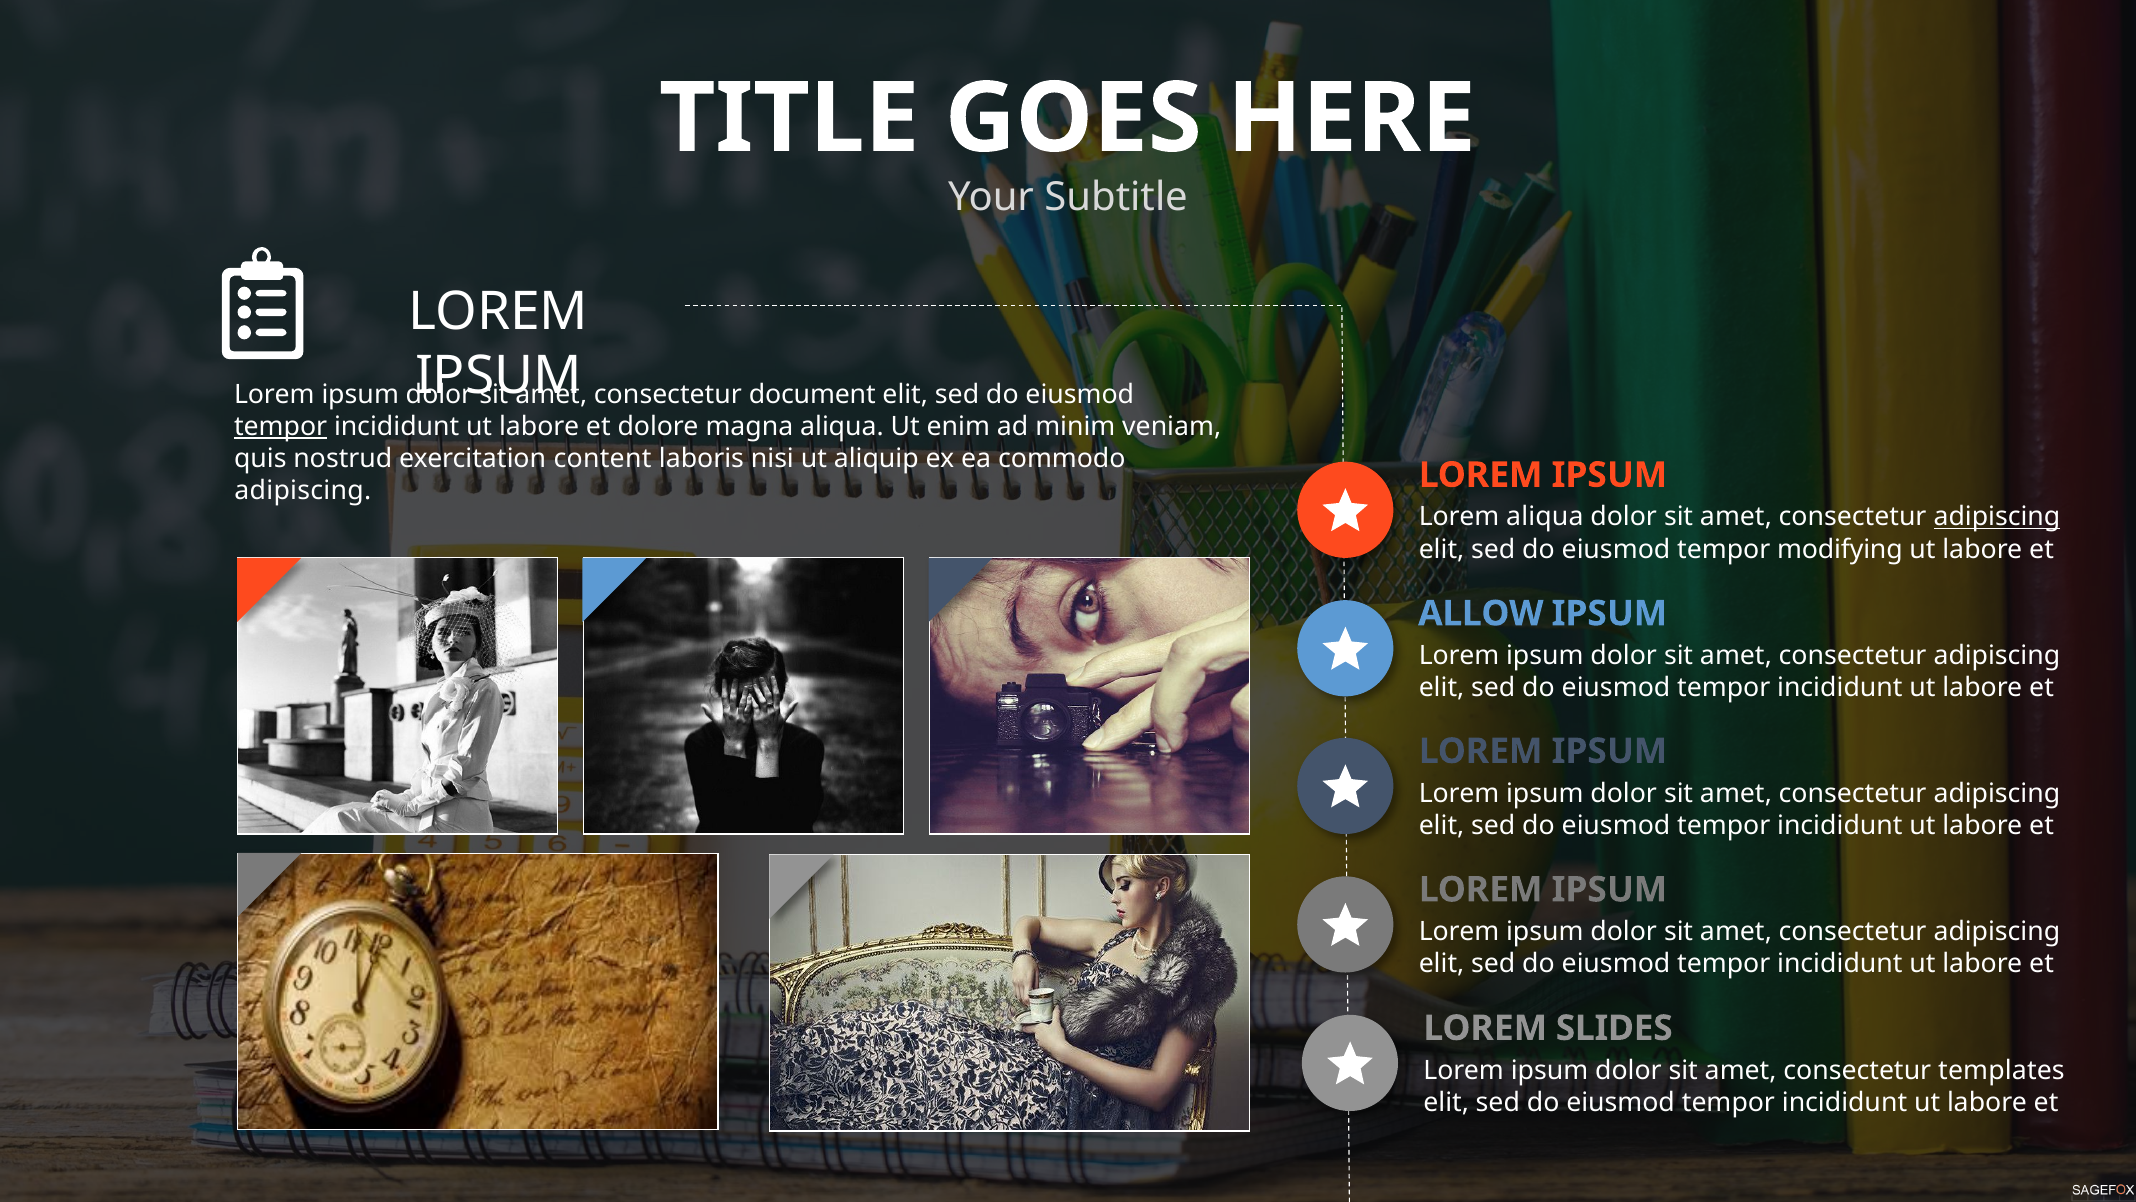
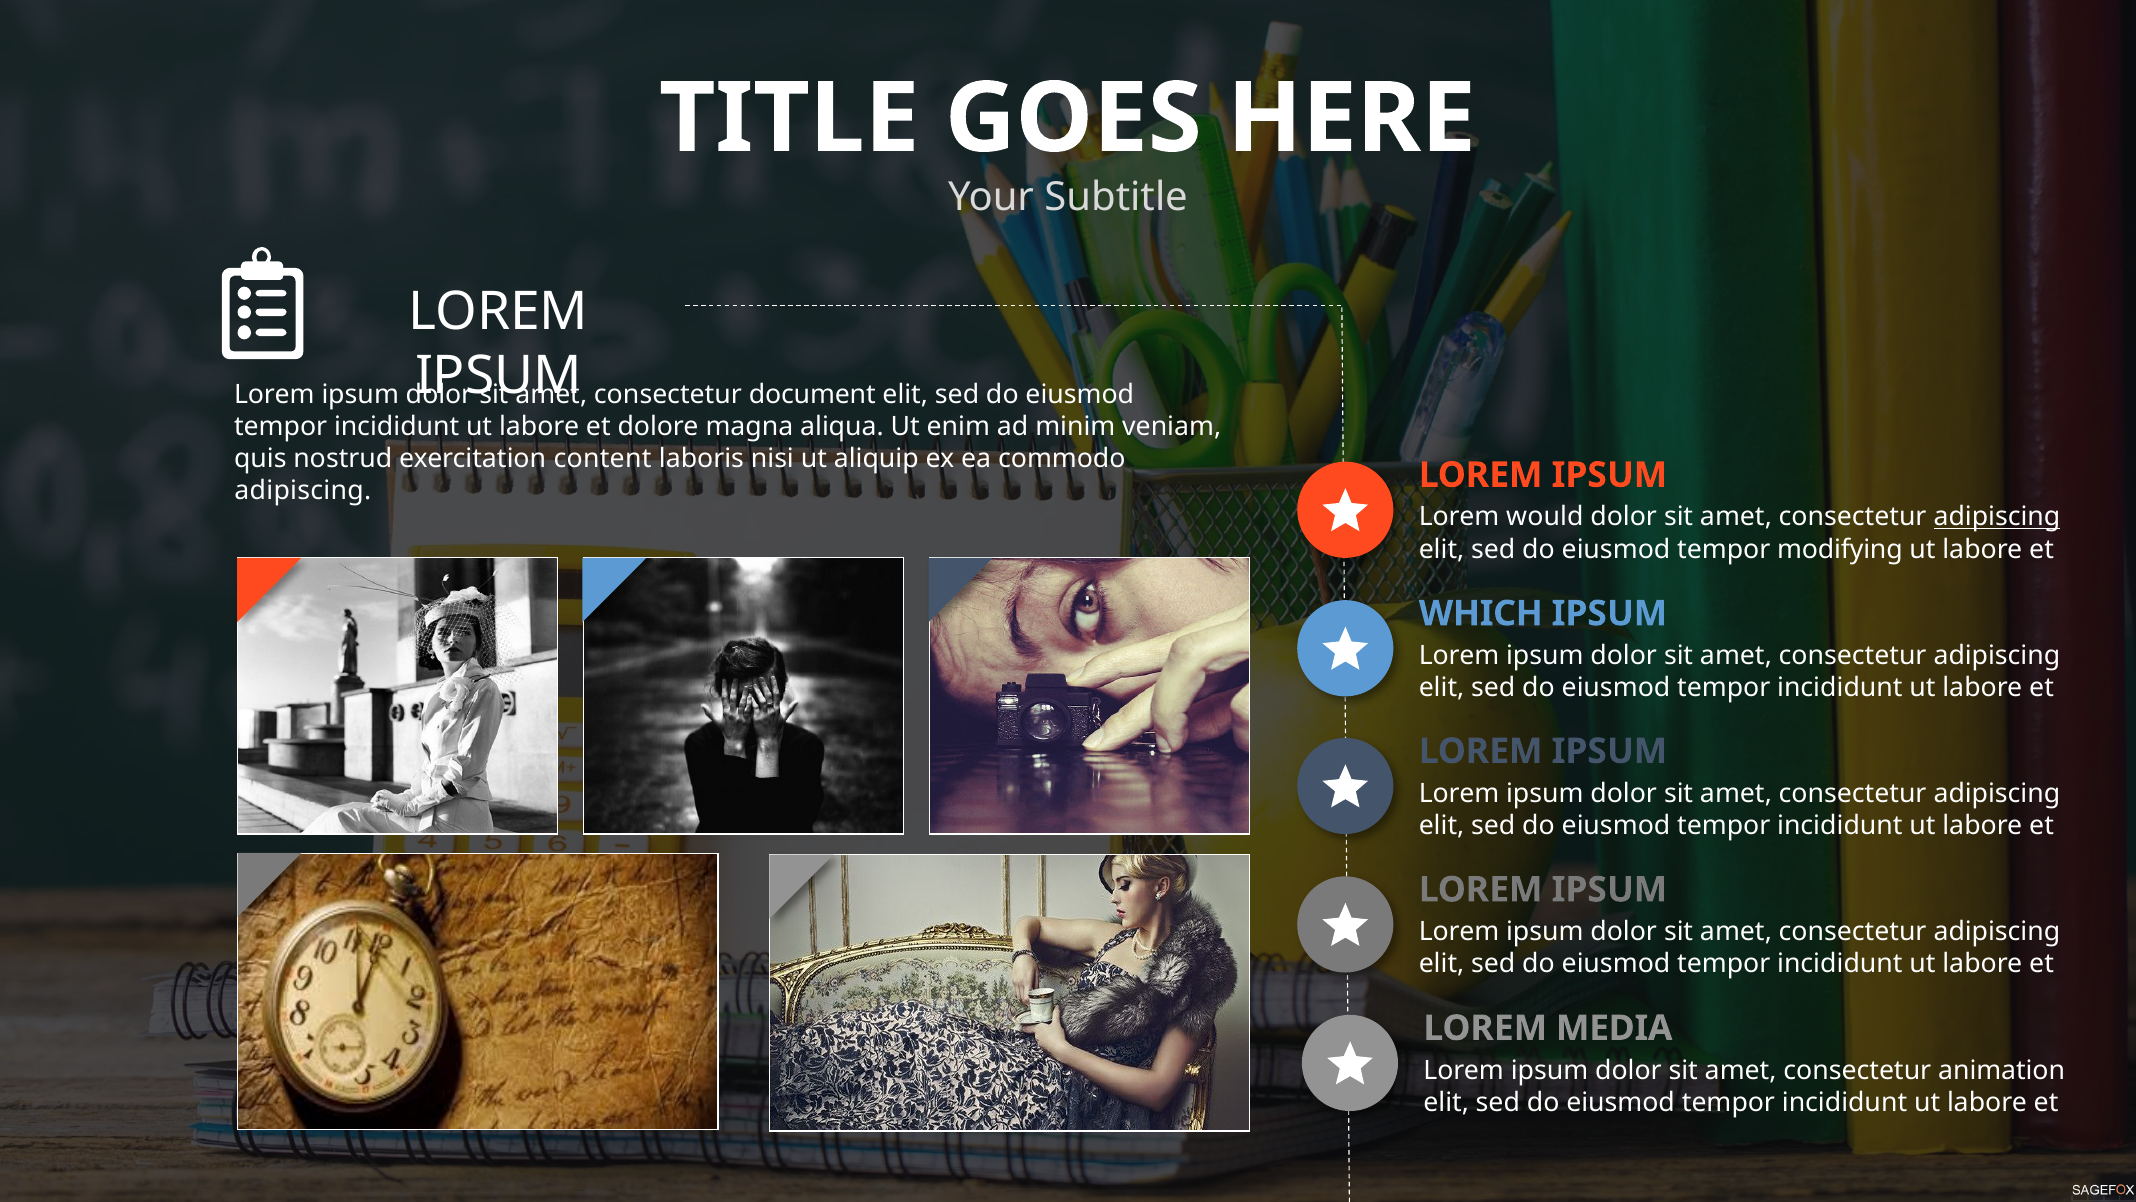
tempor at (281, 426) underline: present -> none
Lorem aliqua: aliqua -> would
ALLOW: ALLOW -> WHICH
SLIDES: SLIDES -> MEDIA
templates: templates -> animation
